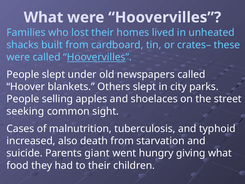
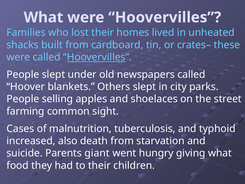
seeking: seeking -> farming
